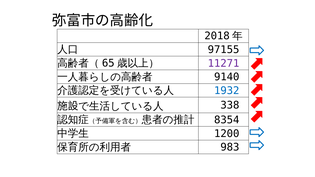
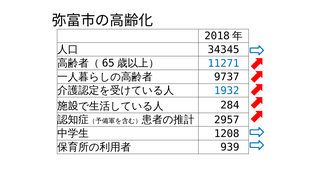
97155: 97155 -> 34345
11271 colour: purple -> blue
9140: 9140 -> 9737
338: 338 -> 284
8354: 8354 -> 2957
1200: 1200 -> 1208
983: 983 -> 939
